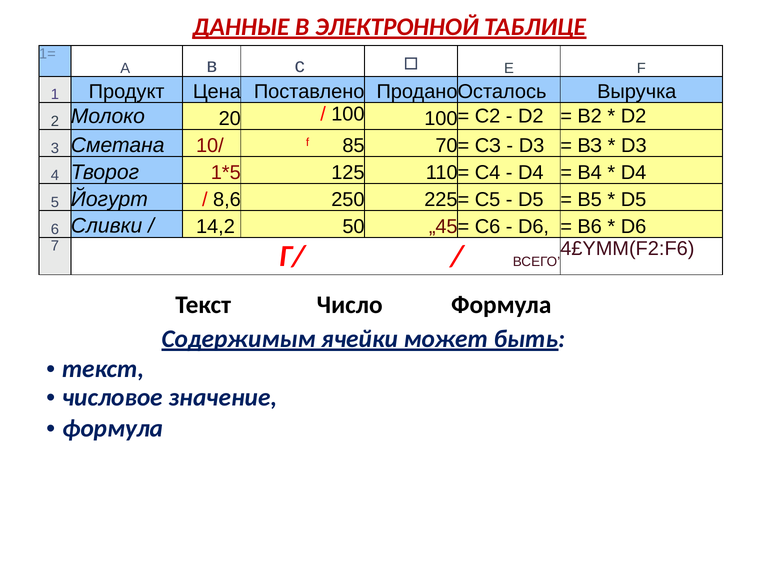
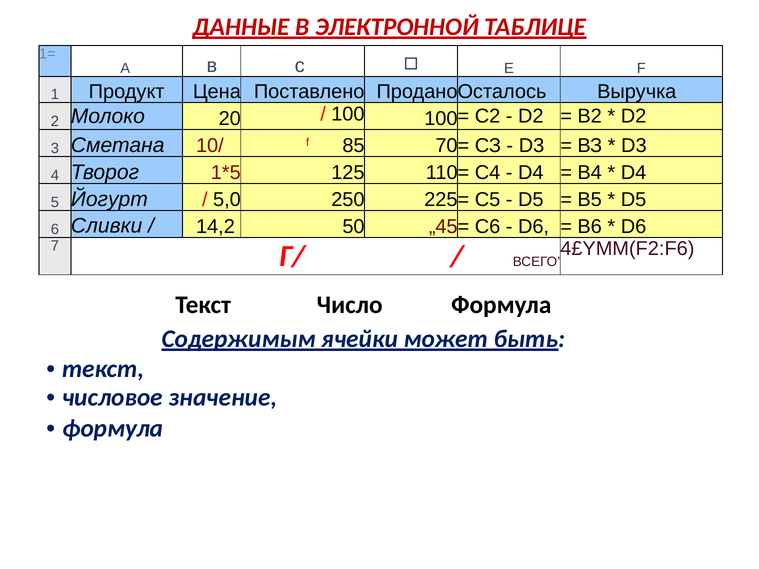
8,6: 8,6 -> 5,0
